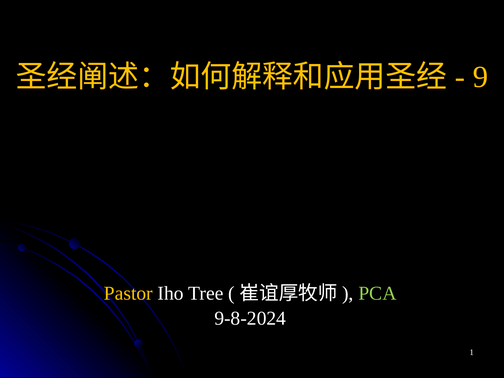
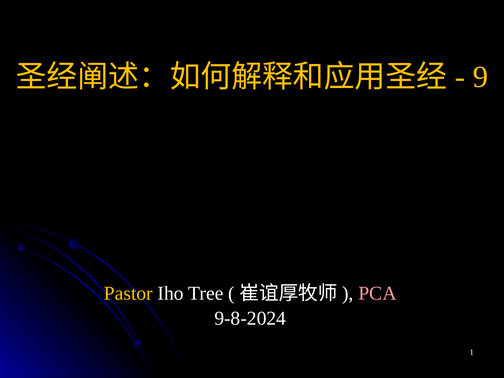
PCA colour: light green -> pink
